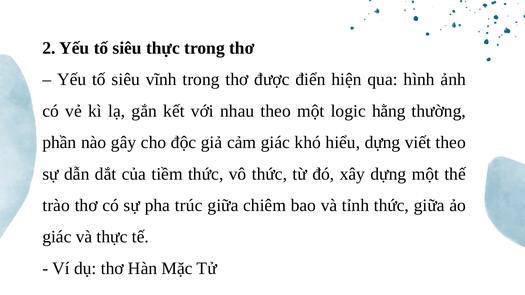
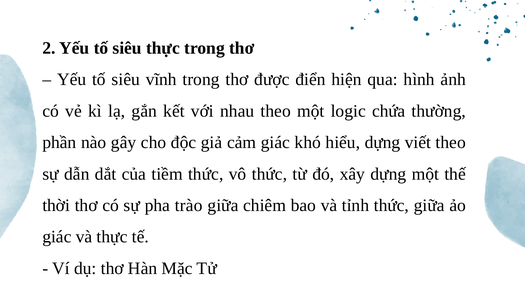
hằng: hằng -> chứa
trào: trào -> thời
trúc: trúc -> trào
